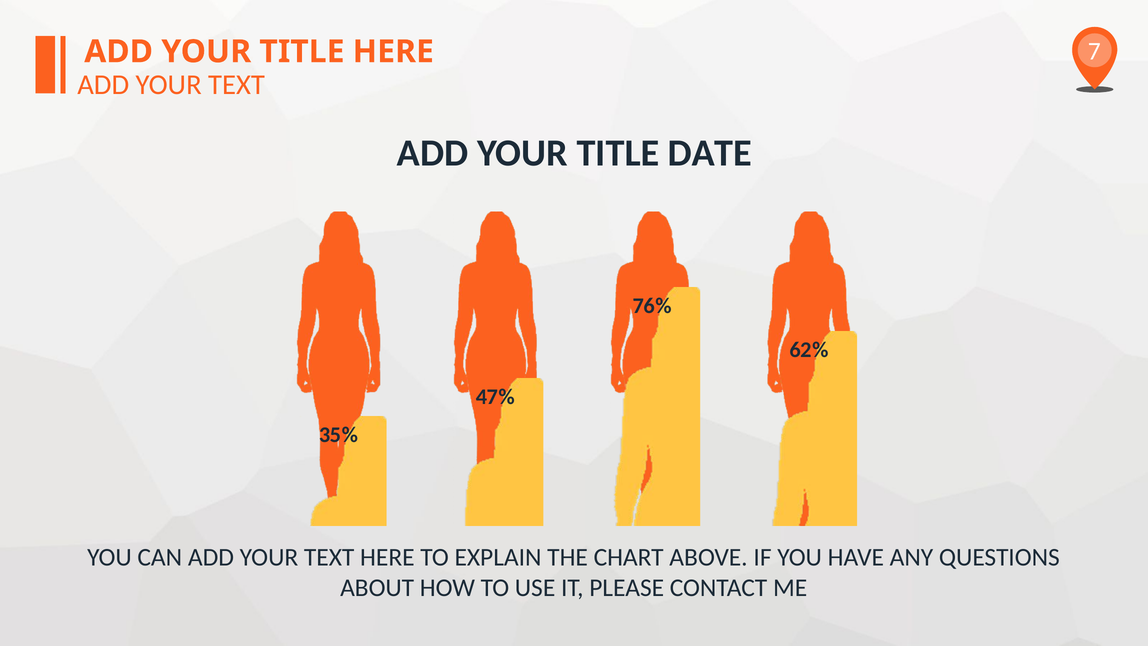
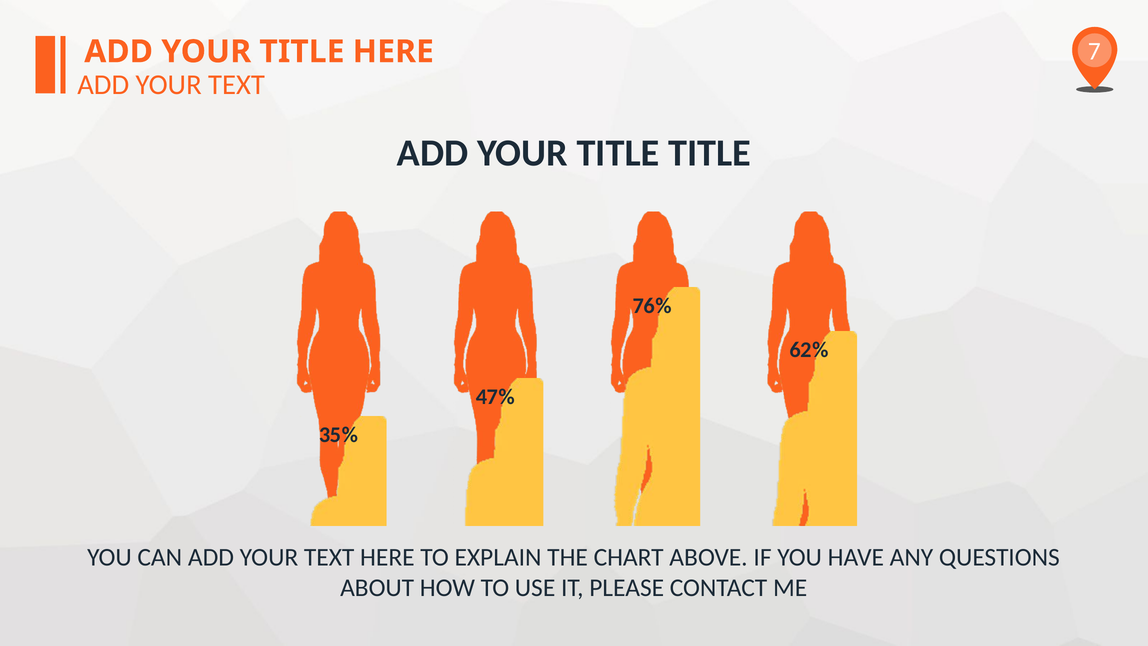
TITLE DATE: DATE -> TITLE
